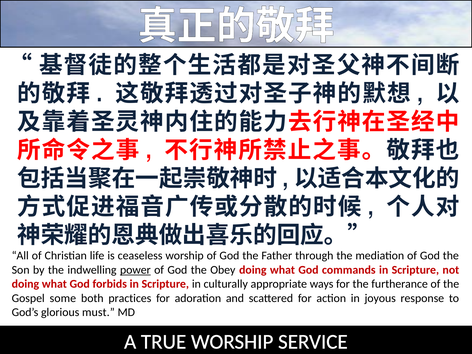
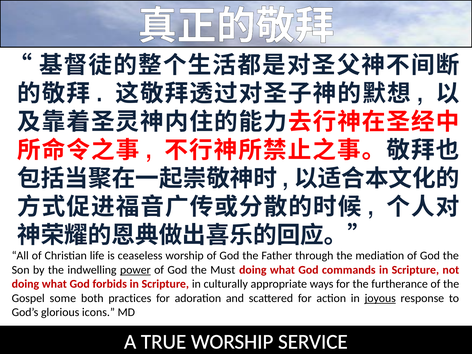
Obey: Obey -> Must
joyous underline: none -> present
must: must -> icons
